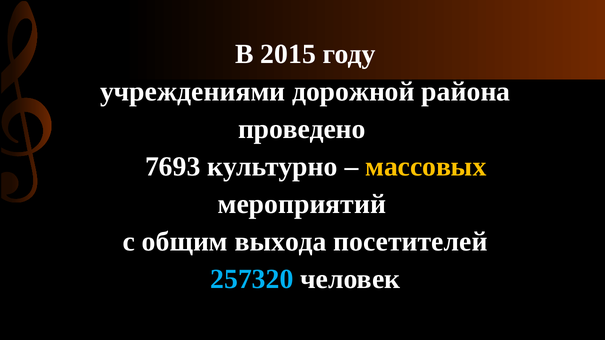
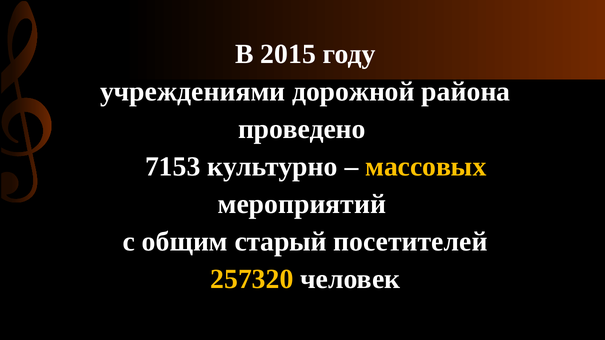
7693: 7693 -> 7153
выхода: выхода -> старый
257320 colour: light blue -> yellow
